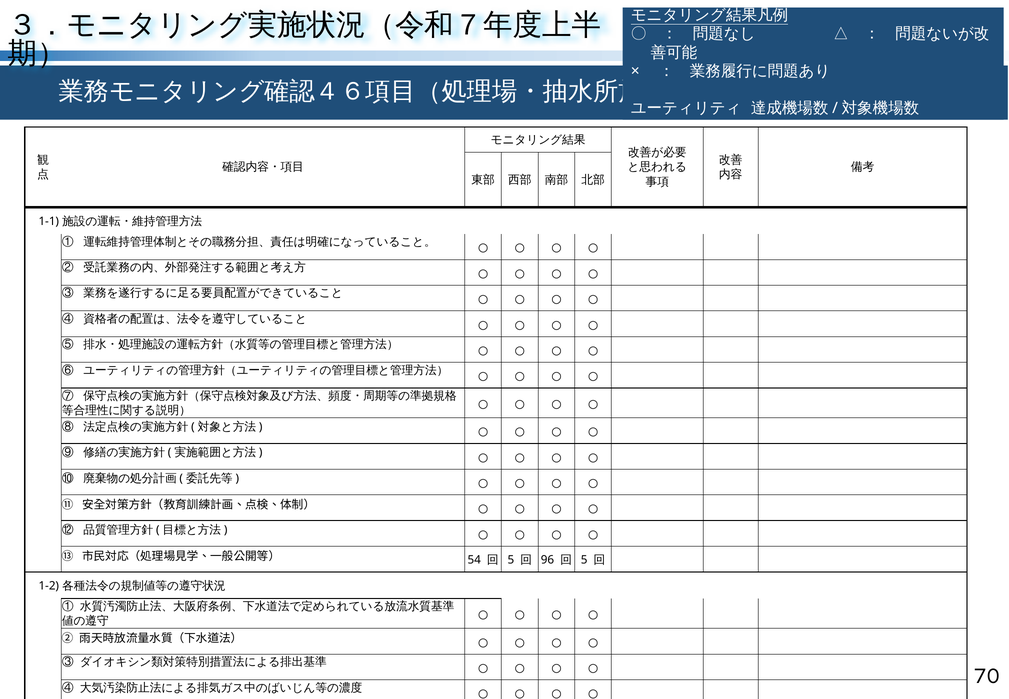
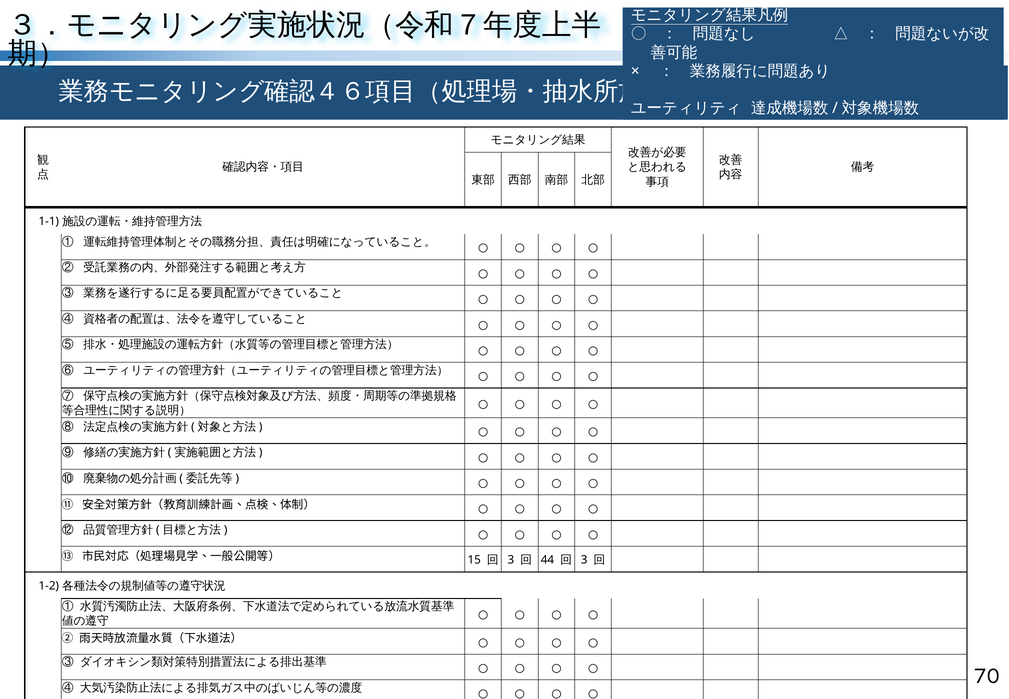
54: 54 -> 15
5 at (511, 560): 5 -> 3
96: 96 -> 44
5 at (584, 560): 5 -> 3
